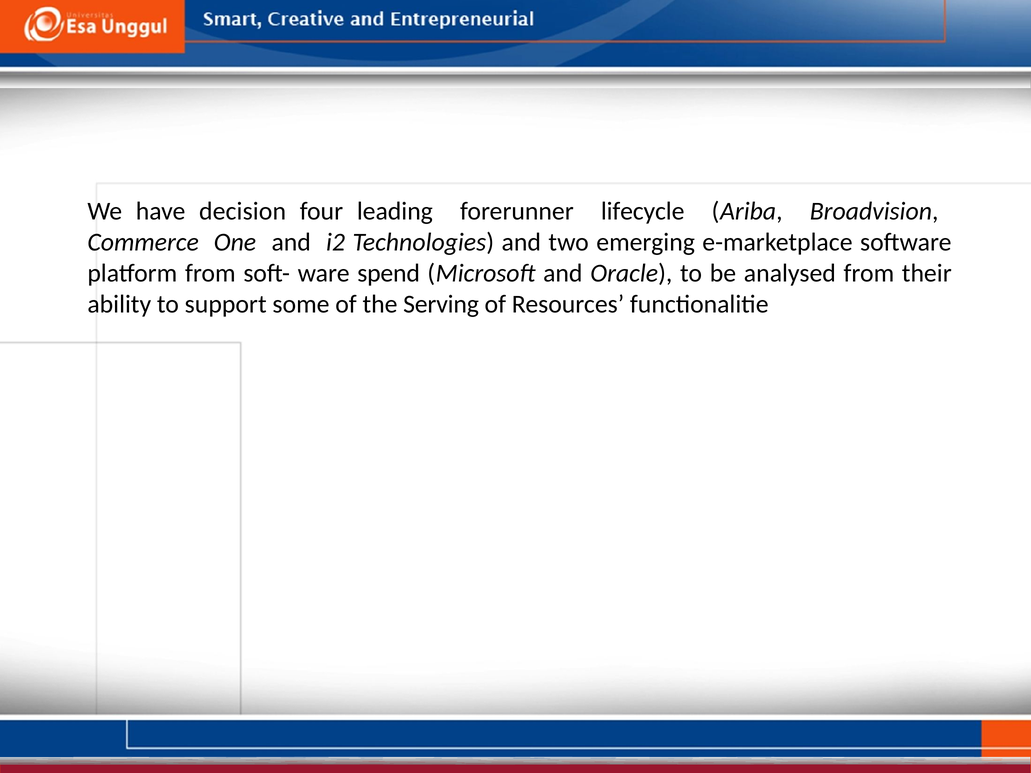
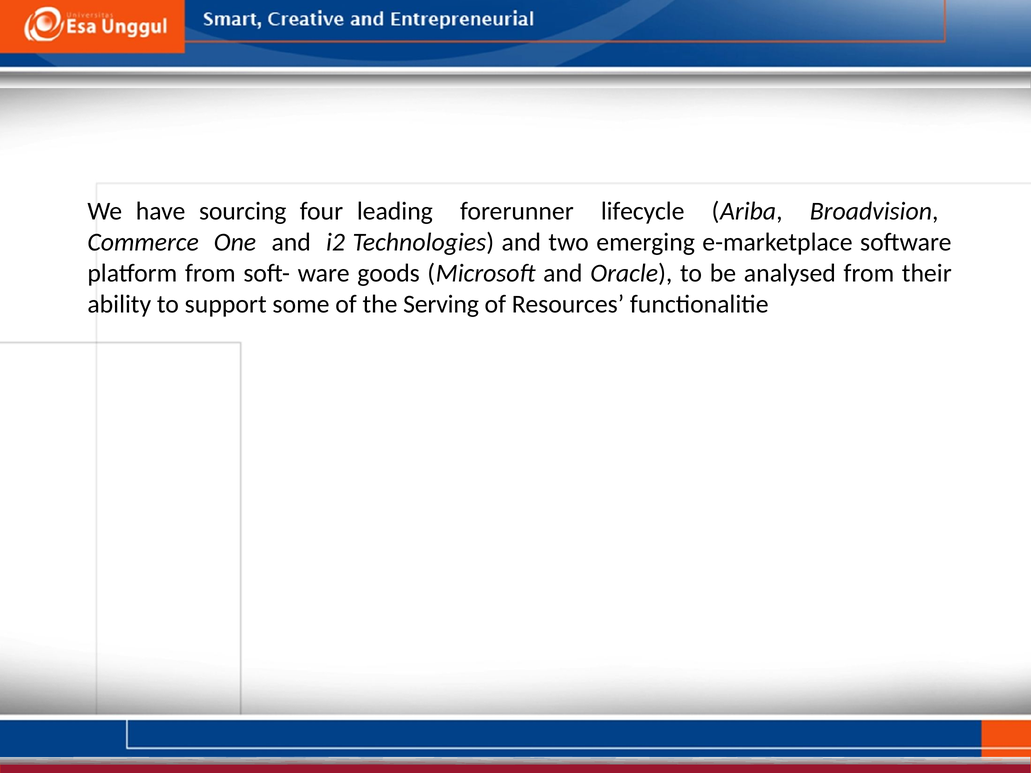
decision: decision -> sourcing
spend: spend -> goods
